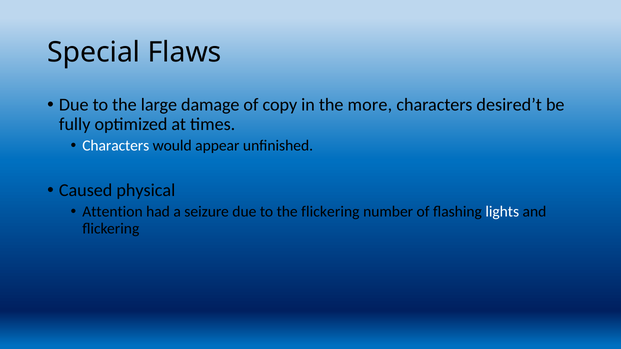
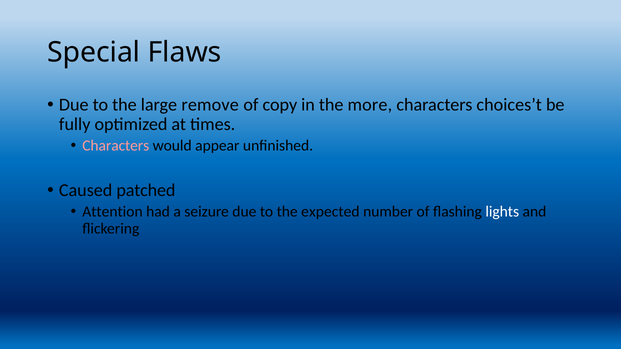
damage: damage -> remove
desired’t: desired’t -> choices’t
Characters at (116, 146) colour: white -> pink
physical: physical -> patched
the flickering: flickering -> expected
